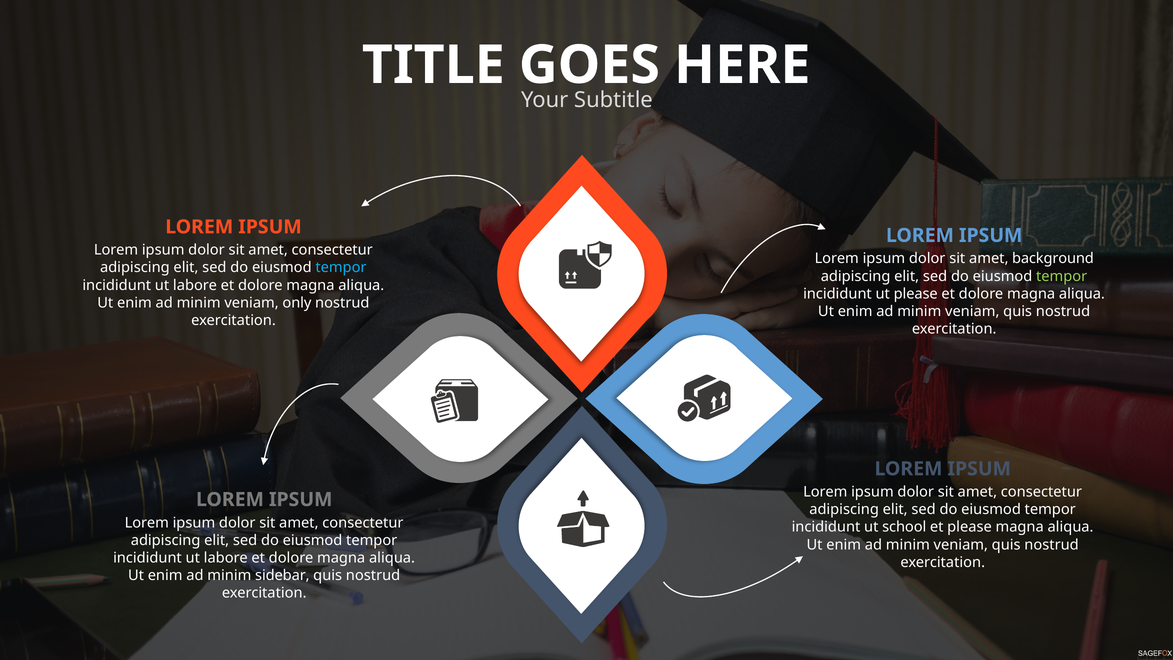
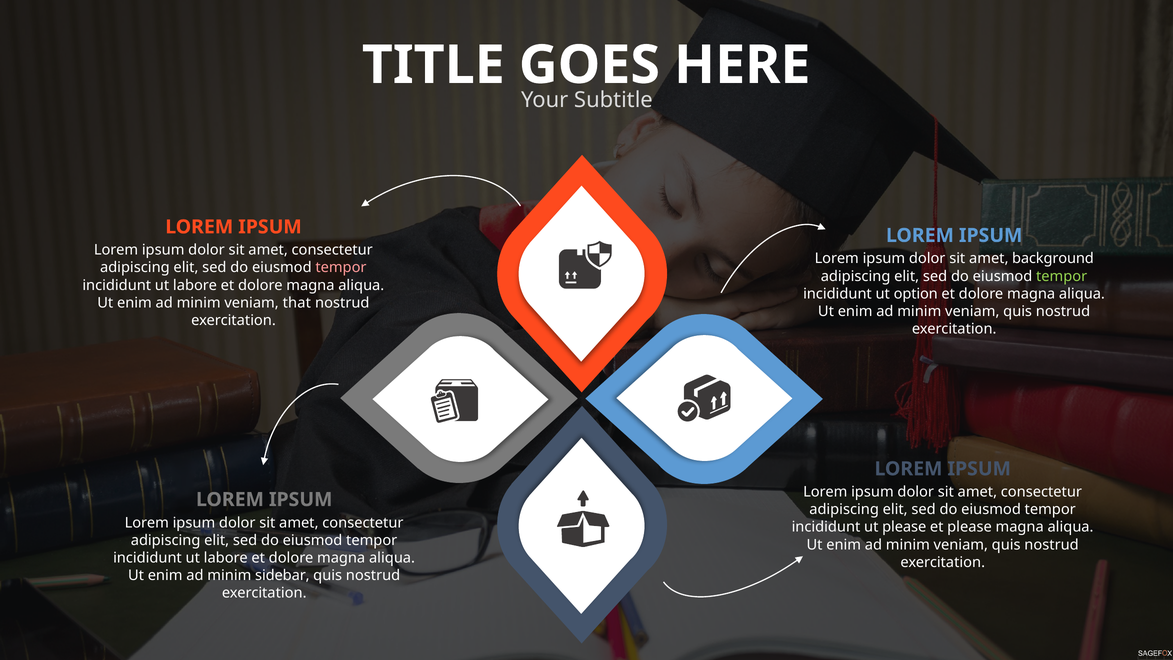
tempor at (341, 268) colour: light blue -> pink
ut please: please -> option
only: only -> that
ut school: school -> please
